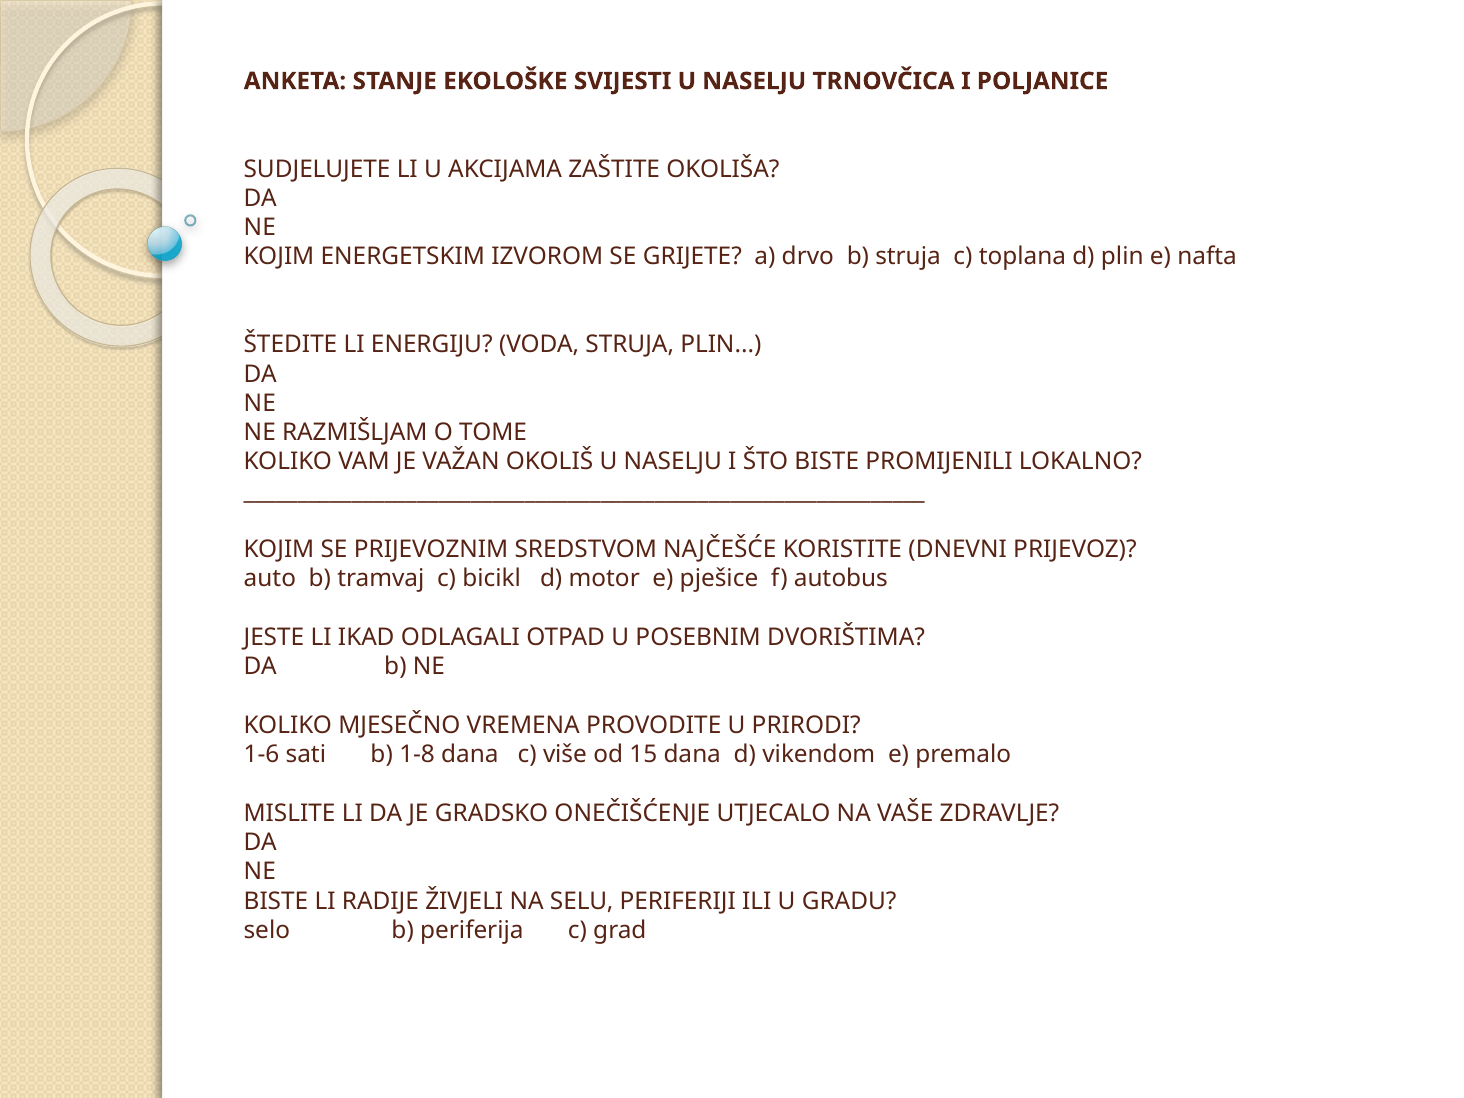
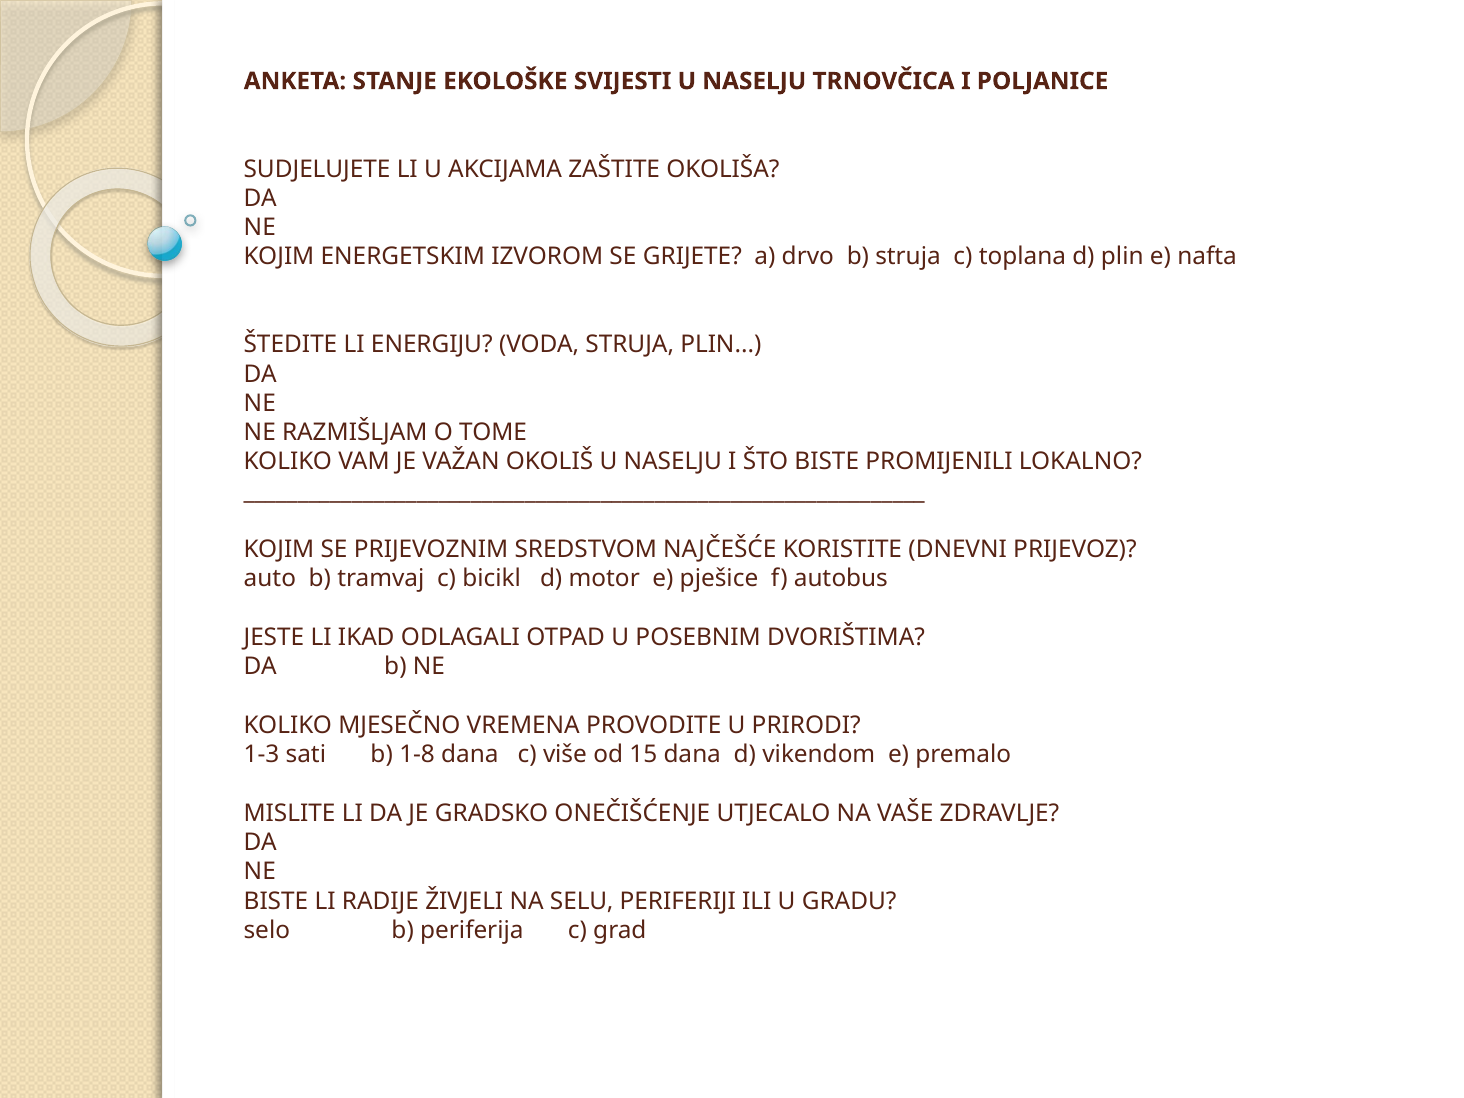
1-6: 1-6 -> 1-3
